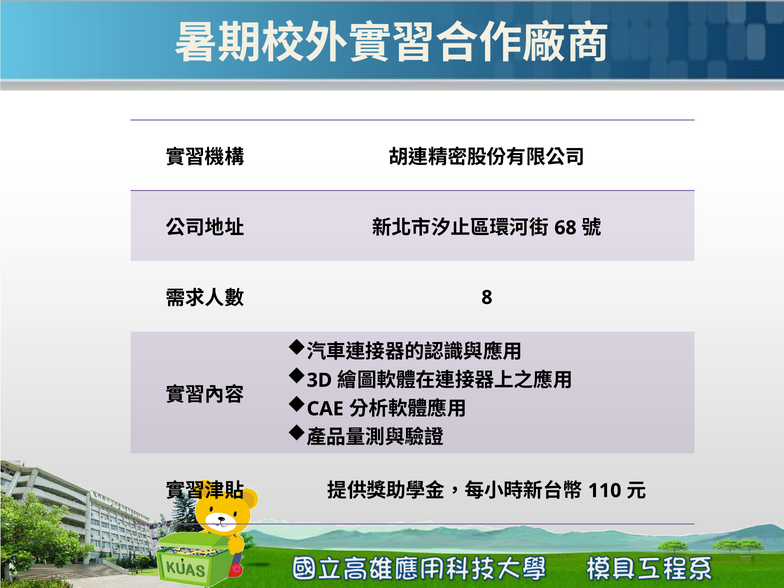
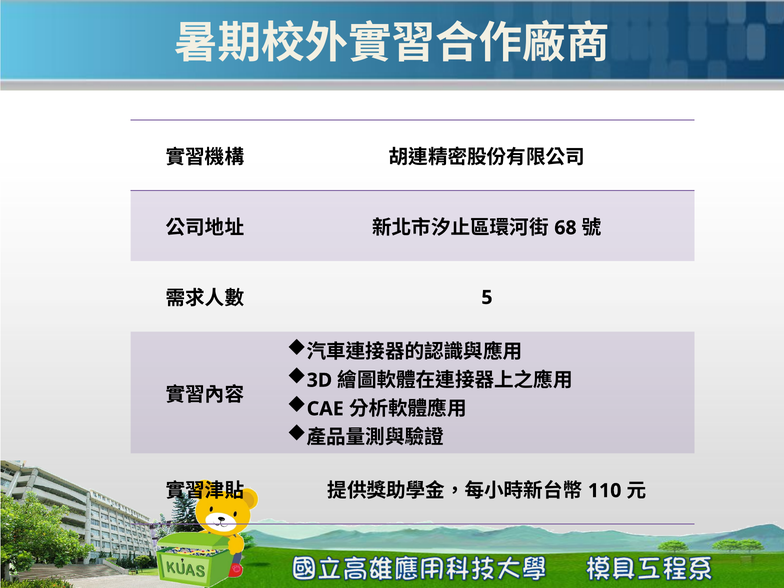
8: 8 -> 5
